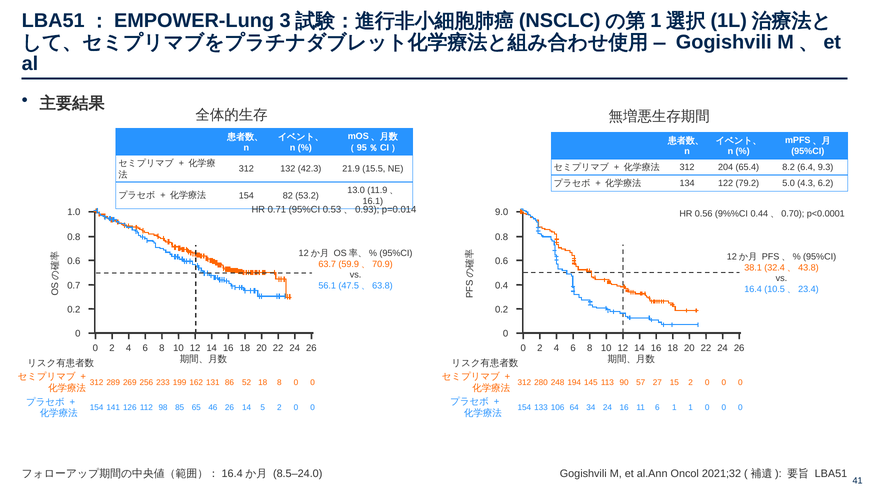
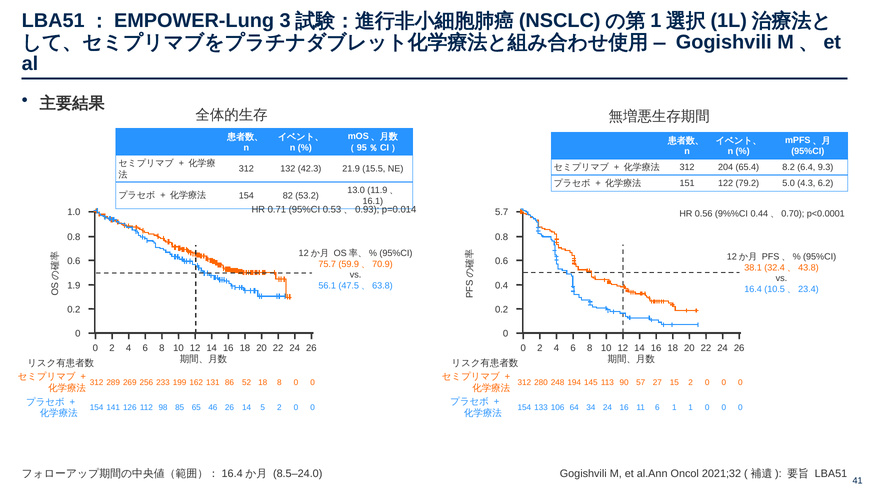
134: 134 -> 151
9.0: 9.0 -> 5.7
63.7: 63.7 -> 75.7
0.7: 0.7 -> 1.9
